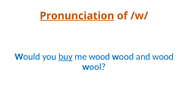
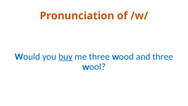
Pronunciation underline: present -> none
me wood: wood -> three
and wood: wood -> three
